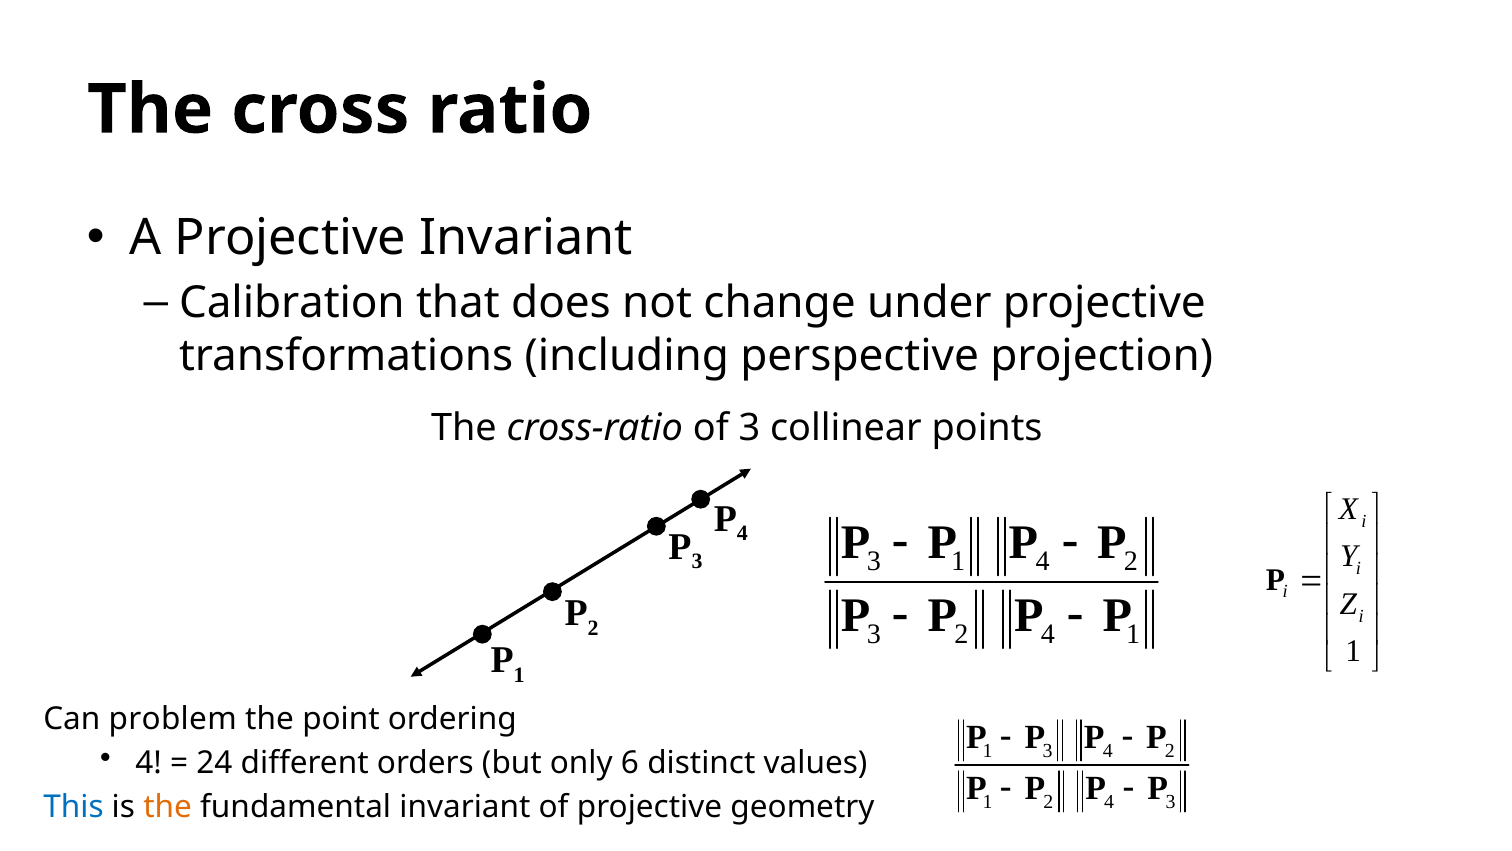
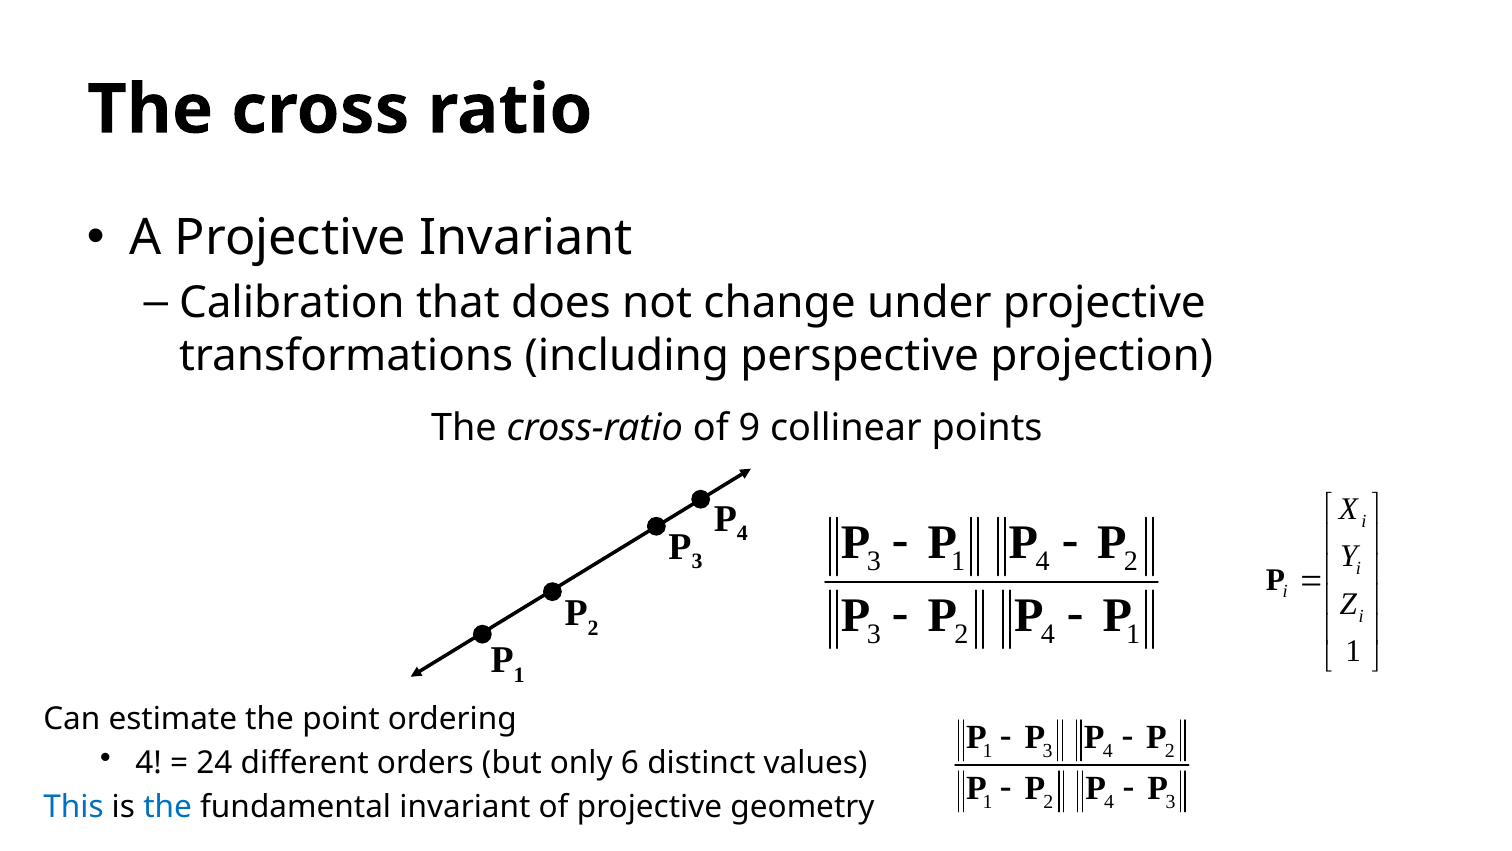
of 3: 3 -> 9
problem: problem -> estimate
the at (168, 807) colour: orange -> blue
